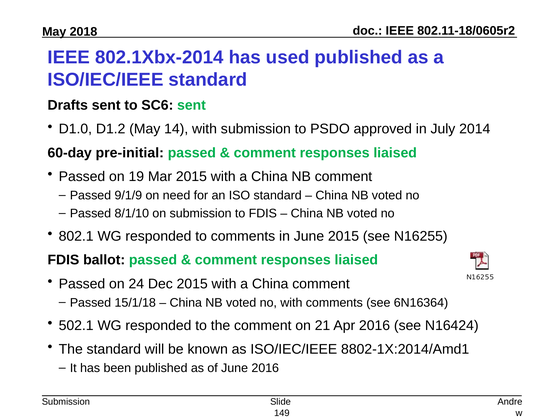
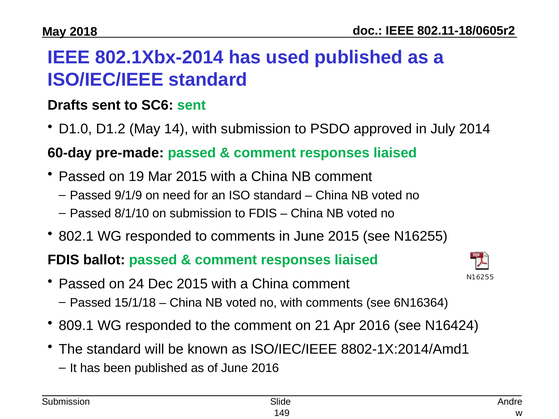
pre-initial: pre-initial -> pre-made
502.1: 502.1 -> 809.1
